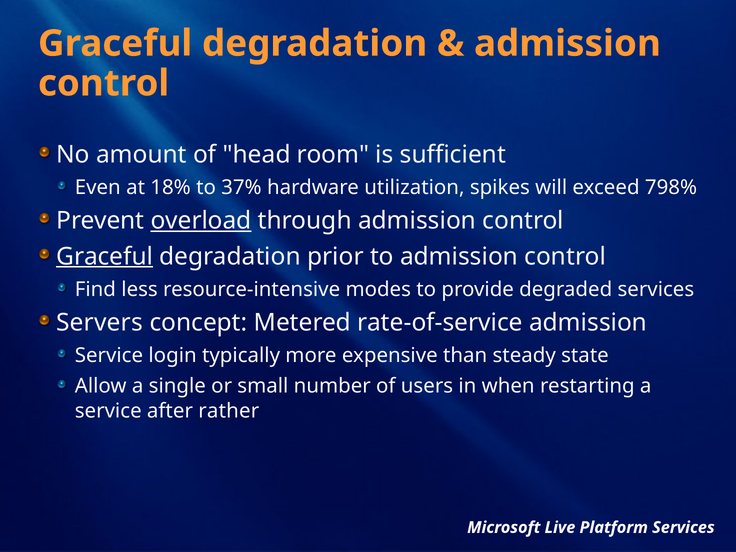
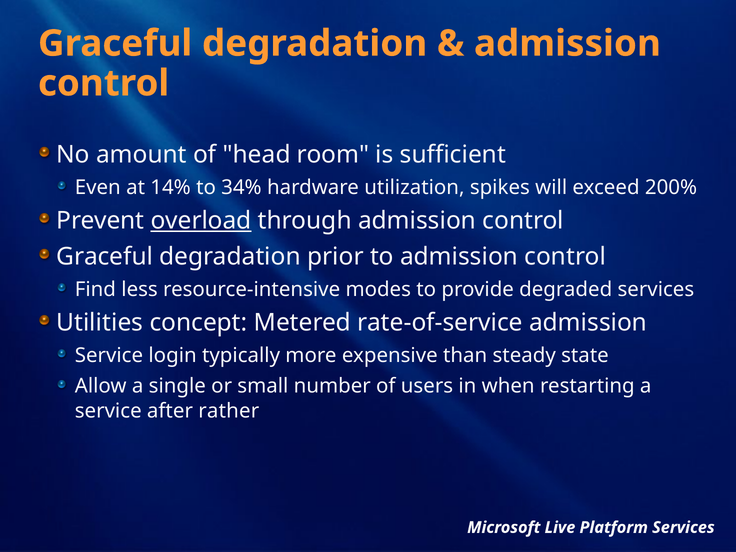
18%: 18% -> 14%
37%: 37% -> 34%
798%: 798% -> 200%
Graceful at (105, 256) underline: present -> none
Servers: Servers -> Utilities
